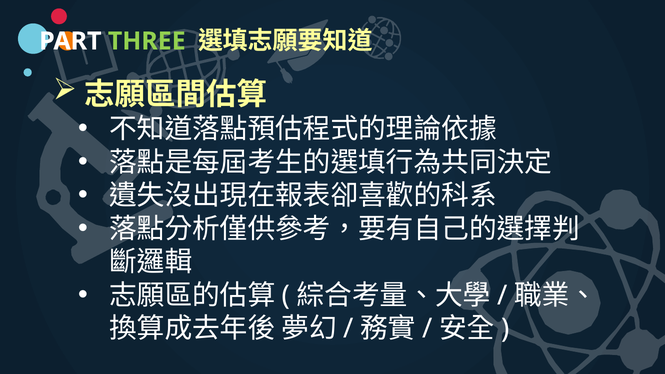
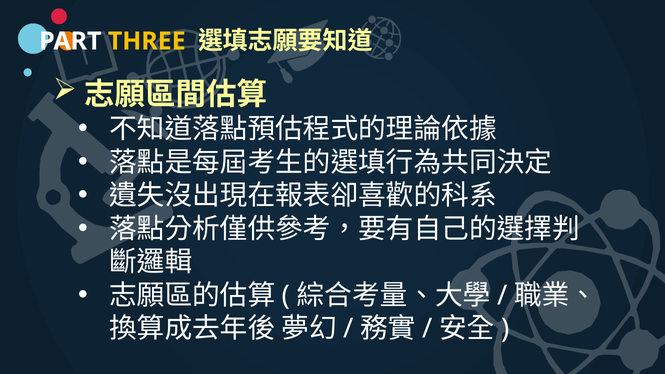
THREE colour: light green -> yellow
